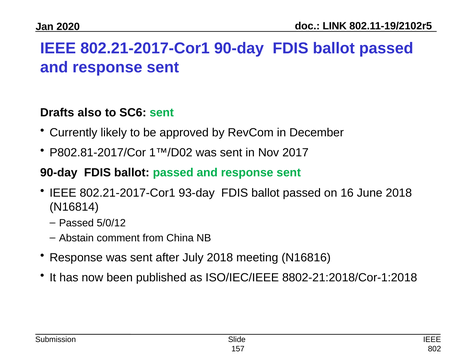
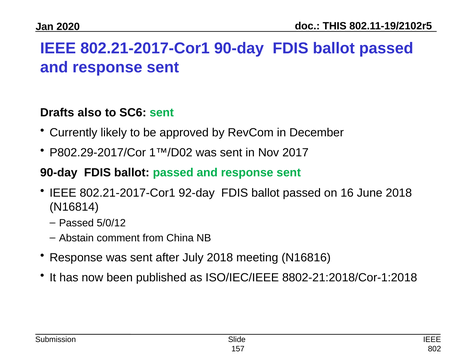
LINK: LINK -> THIS
P802.81-2017/Cor: P802.81-2017/Cor -> P802.29-2017/Cor
93-day: 93-day -> 92-day
